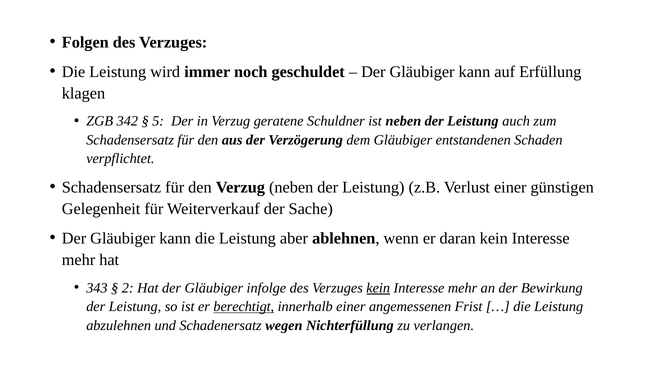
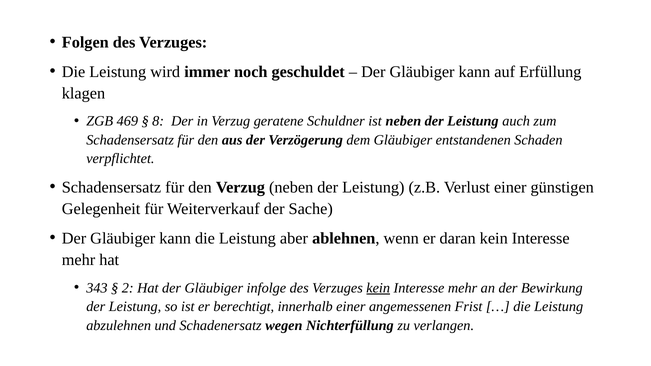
342: 342 -> 469
5: 5 -> 8
berechtigt underline: present -> none
